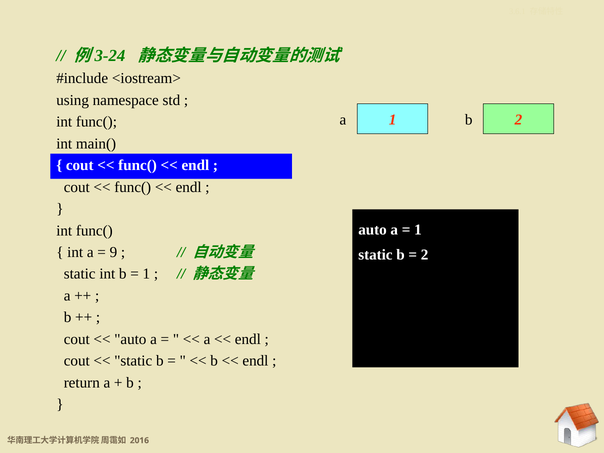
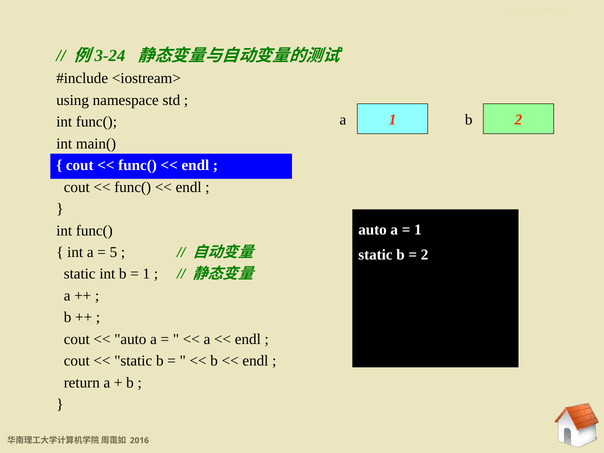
9: 9 -> 5
